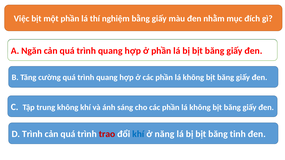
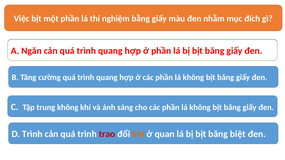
khí at (138, 134) colour: blue -> orange
năng: năng -> quan
tinh: tinh -> biệt
